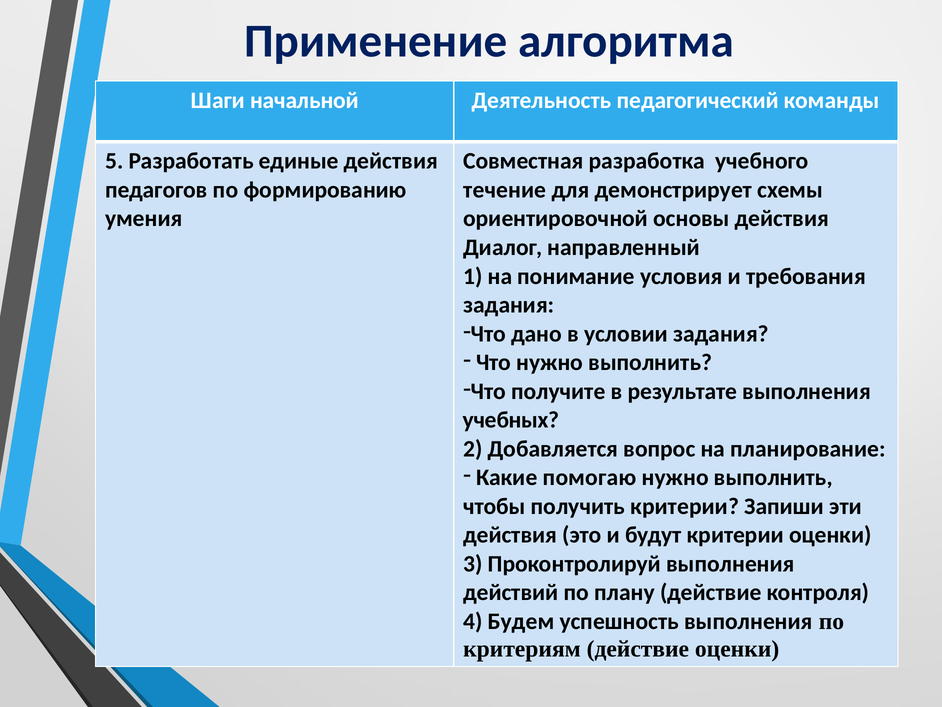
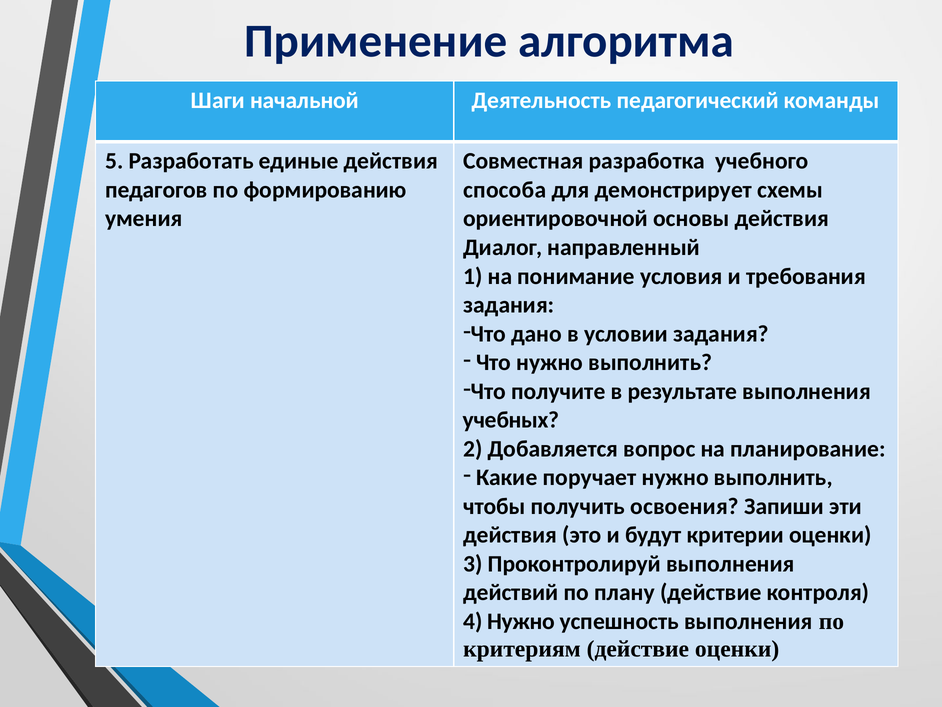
течение: течение -> способа
помогаю: помогаю -> поручает
получить критерии: критерии -> освоения
4 Будем: Будем -> Нужно
